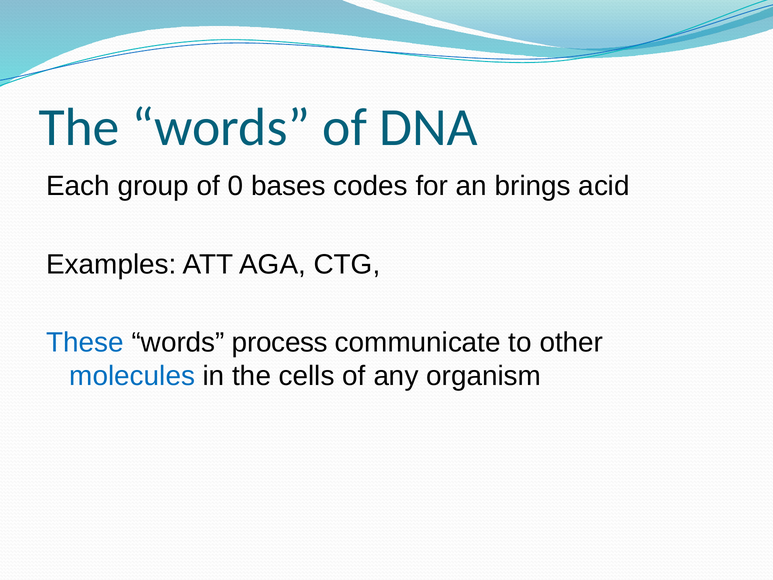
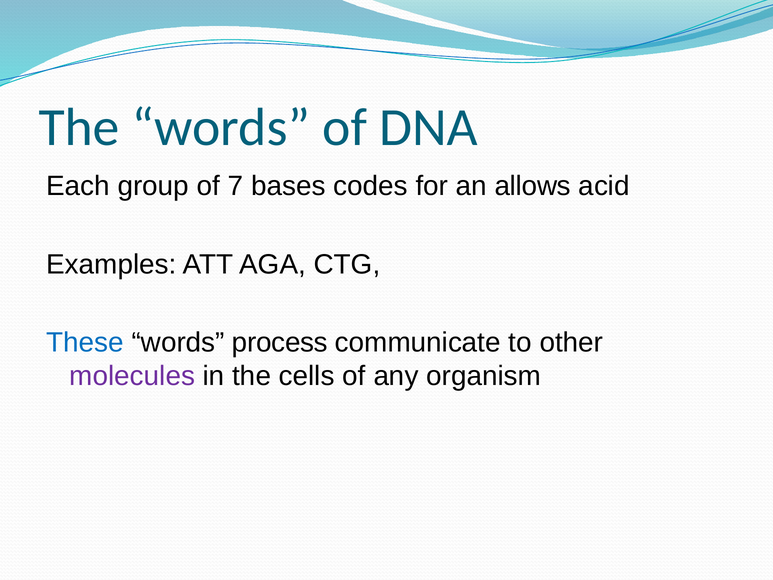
0: 0 -> 7
brings: brings -> allows
molecules colour: blue -> purple
